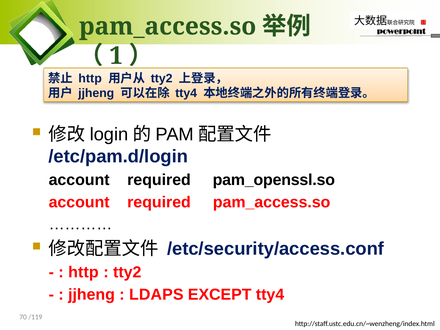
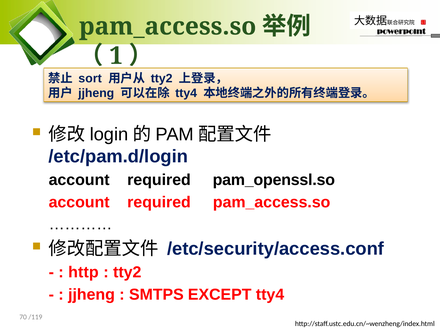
http at (90, 78): http -> sort
LDAPS: LDAPS -> SMTPS
